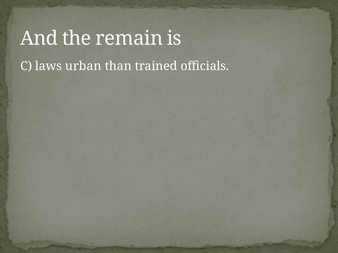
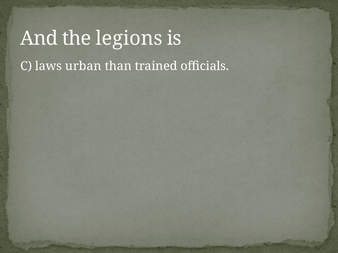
remain: remain -> legions
